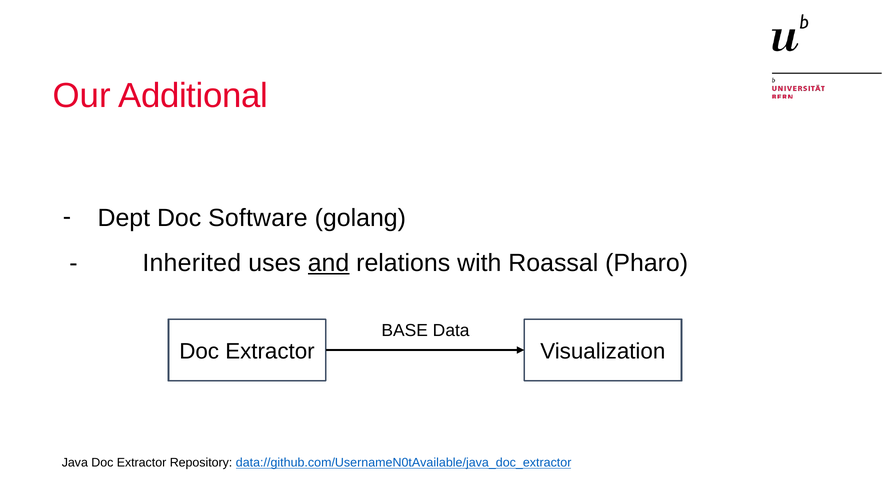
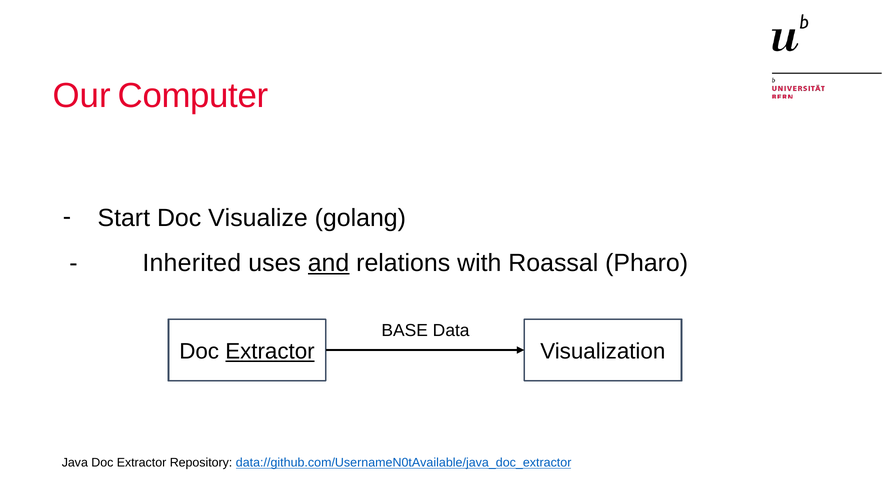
Additional: Additional -> Computer
Dept: Dept -> Start
Software: Software -> Visualize
Extractor at (270, 352) underline: none -> present
